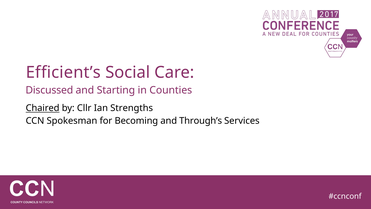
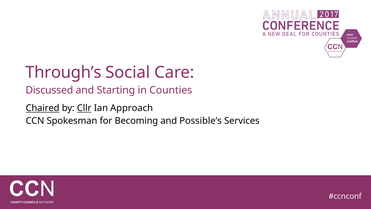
Efficient’s: Efficient’s -> Through’s
Cllr underline: none -> present
Strengths: Strengths -> Approach
Through’s: Through’s -> Possible’s
